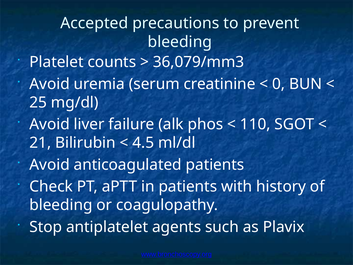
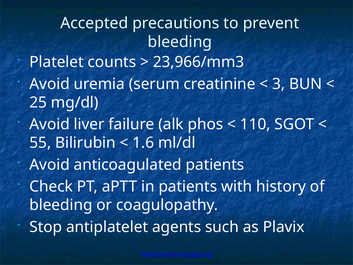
36,079/mm3: 36,079/mm3 -> 23,966/mm3
0: 0 -> 3
21: 21 -> 55
4.5: 4.5 -> 1.6
